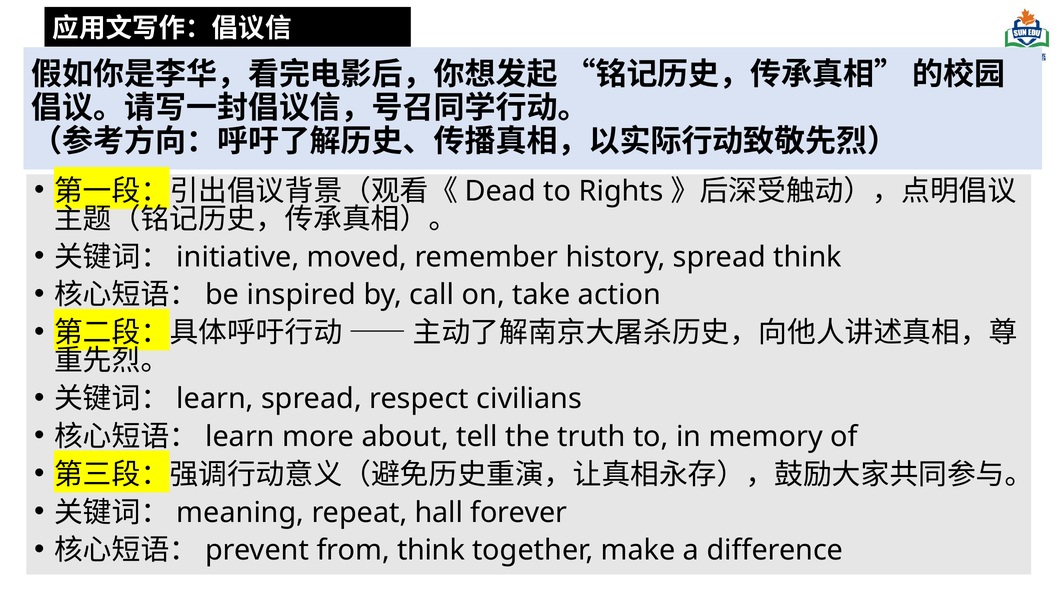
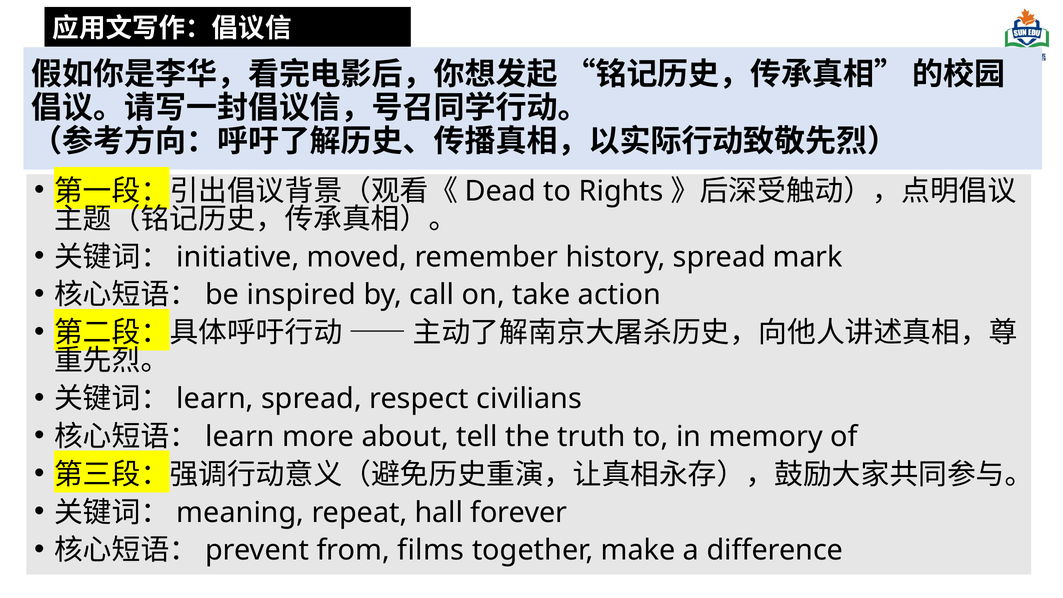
spread think: think -> mark
from think: think -> films
